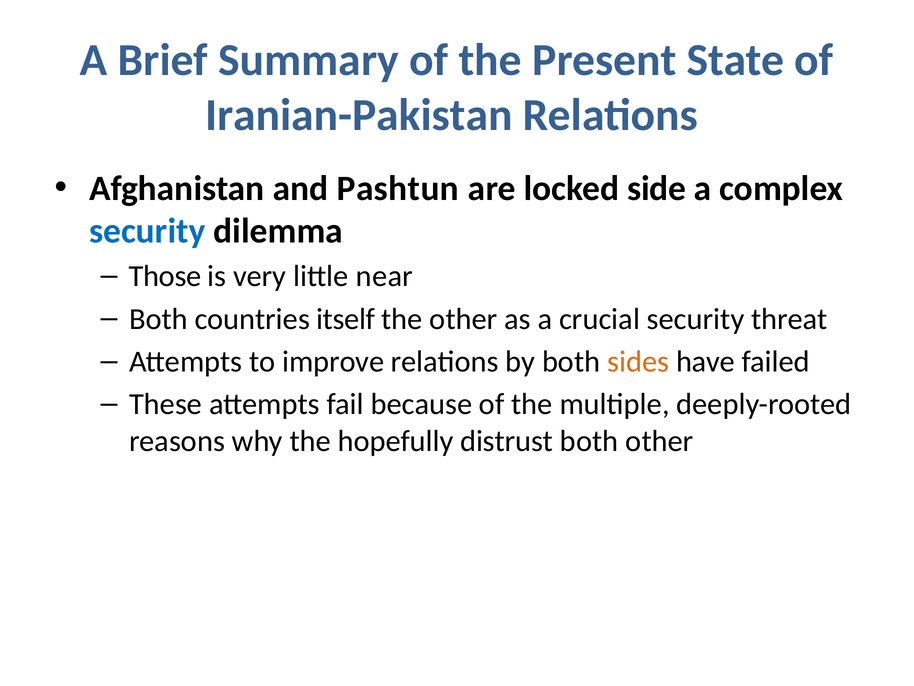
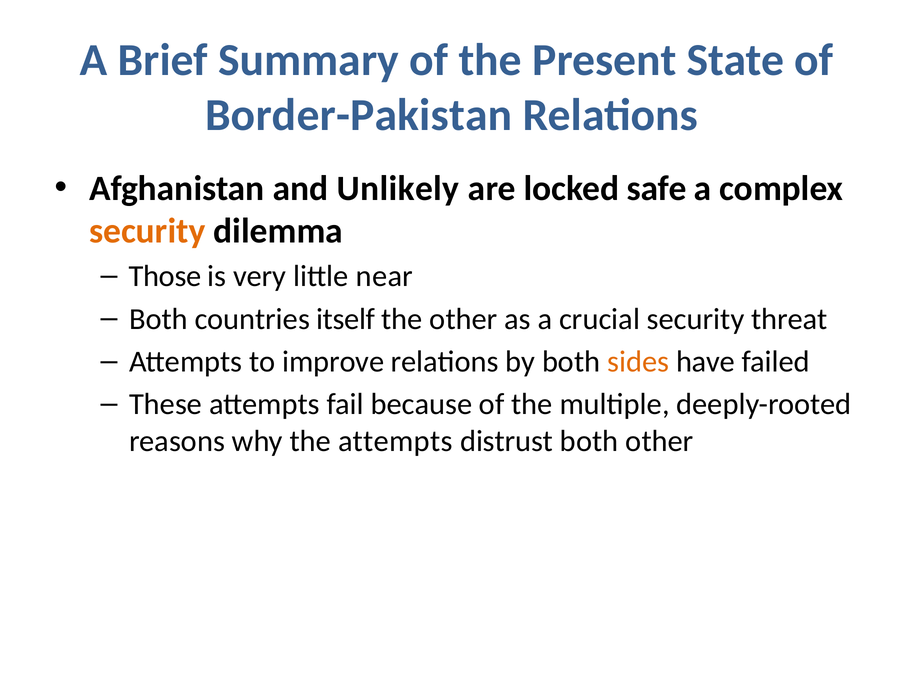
Iranian-Pakistan: Iranian-Pakistan -> Border-Pakistan
Pashtun: Pashtun -> Unlikely
side: side -> safe
security at (147, 231) colour: blue -> orange
the hopefully: hopefully -> attempts
